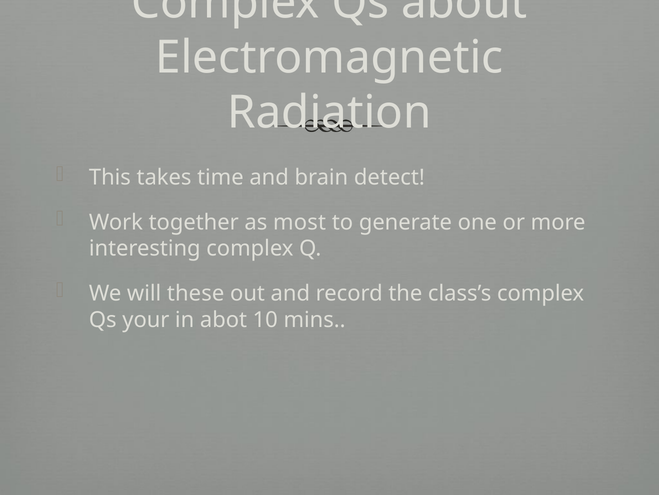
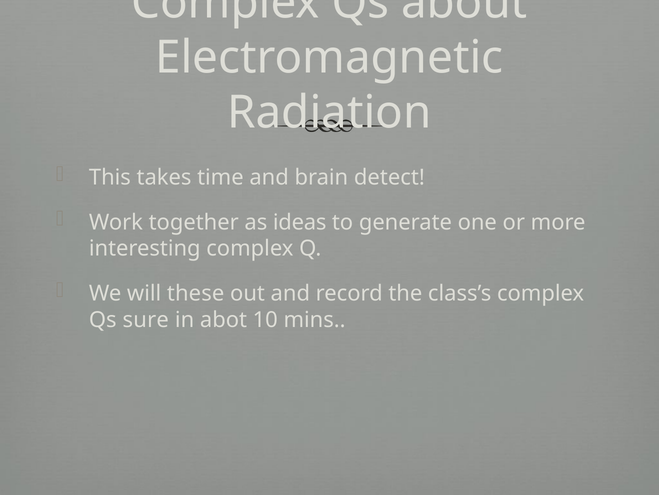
most: most -> ideas
your: your -> sure
